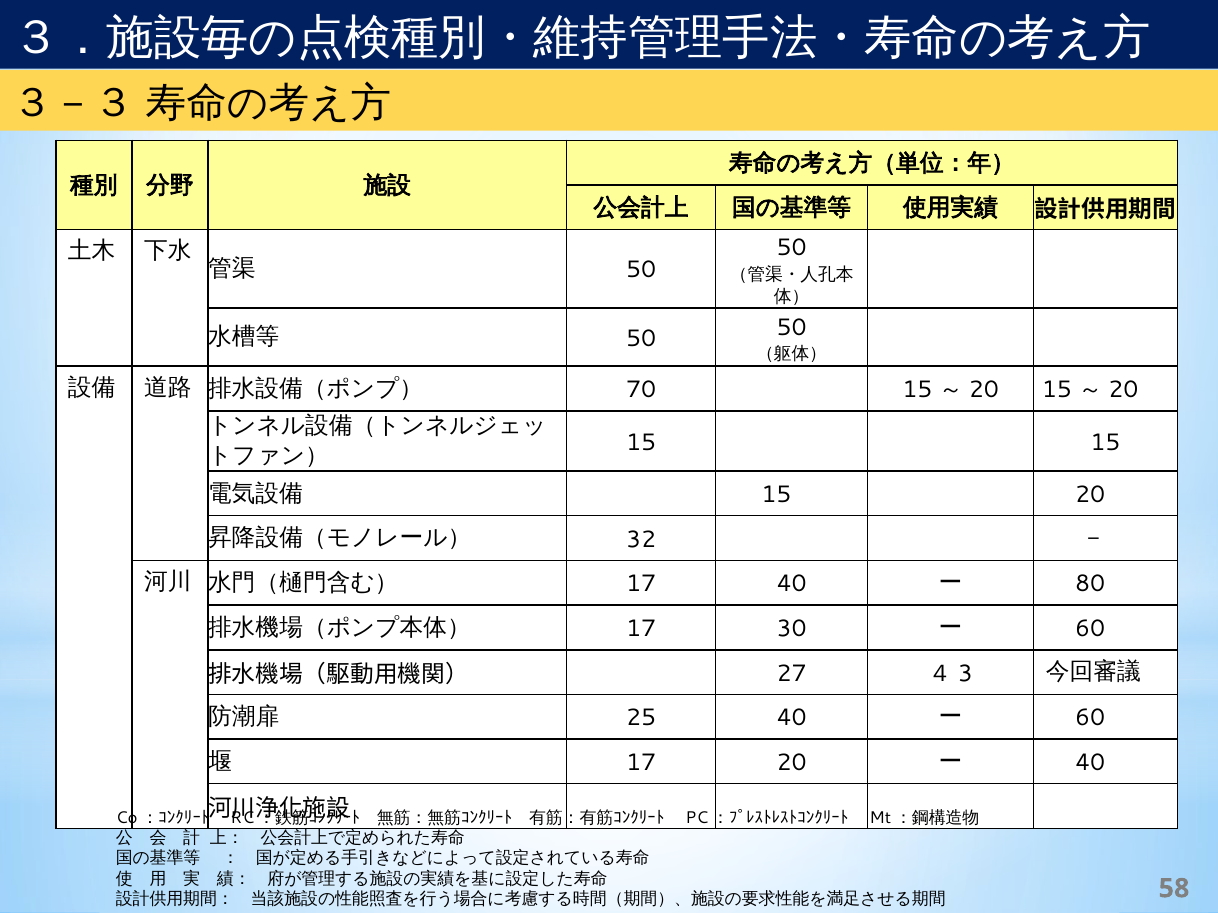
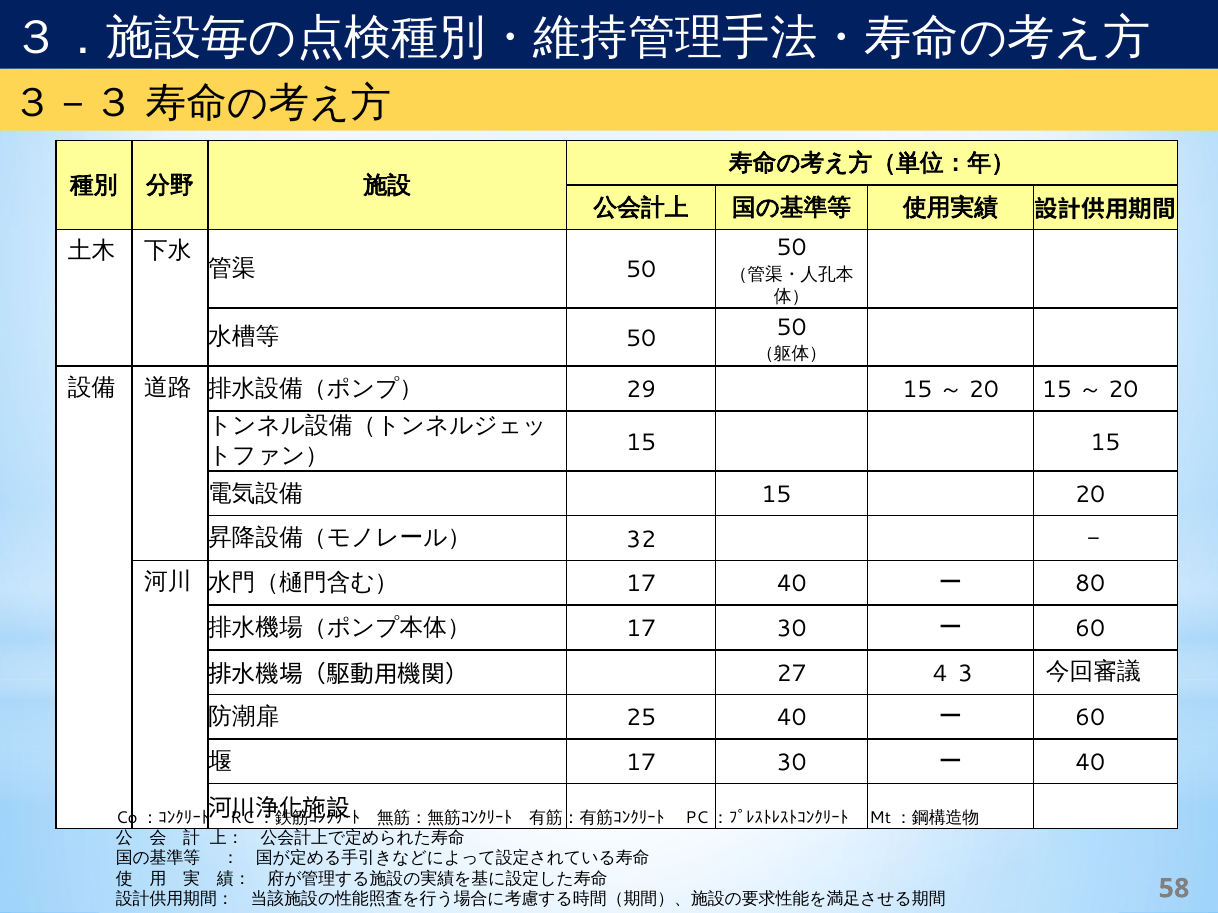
70: 70 -> 29
20 at (792, 763): 20 -> 30
